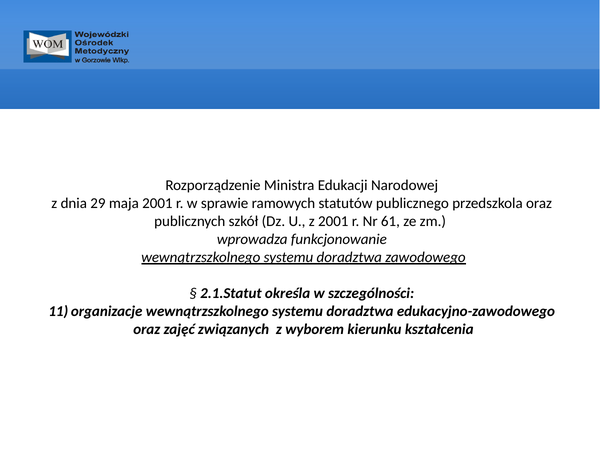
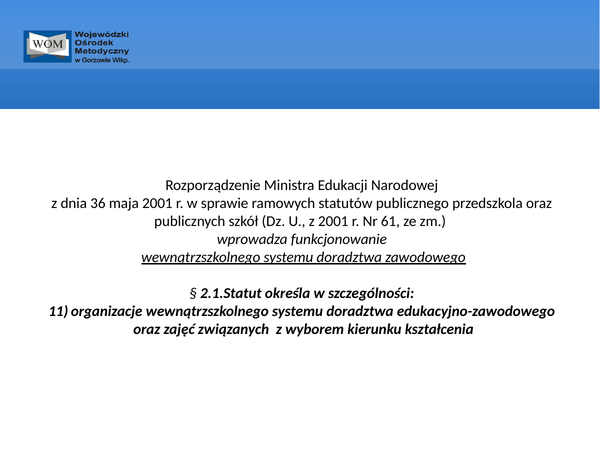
29: 29 -> 36
